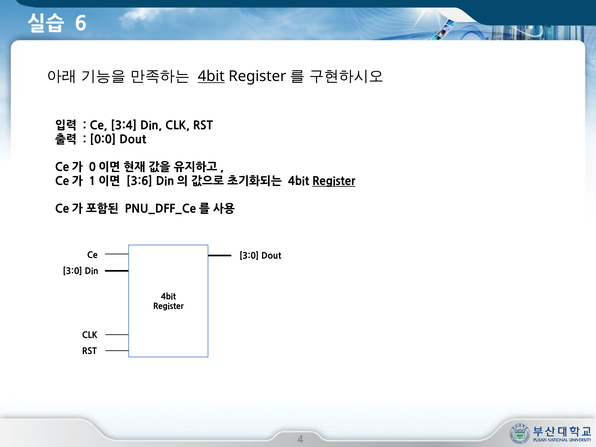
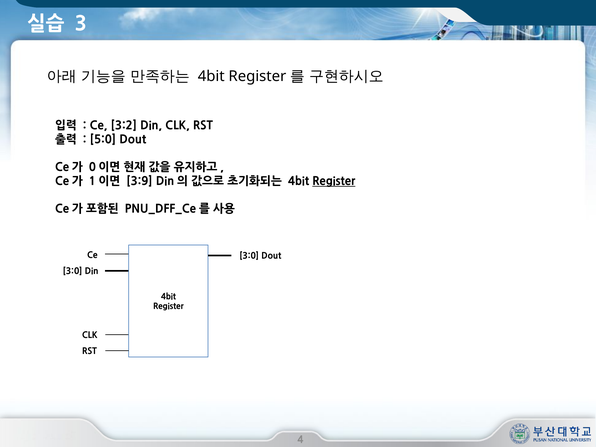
6: 6 -> 3
4bit at (211, 76) underline: present -> none
3:4: 3:4 -> 3:2
0:0: 0:0 -> 5:0
3:6: 3:6 -> 3:9
